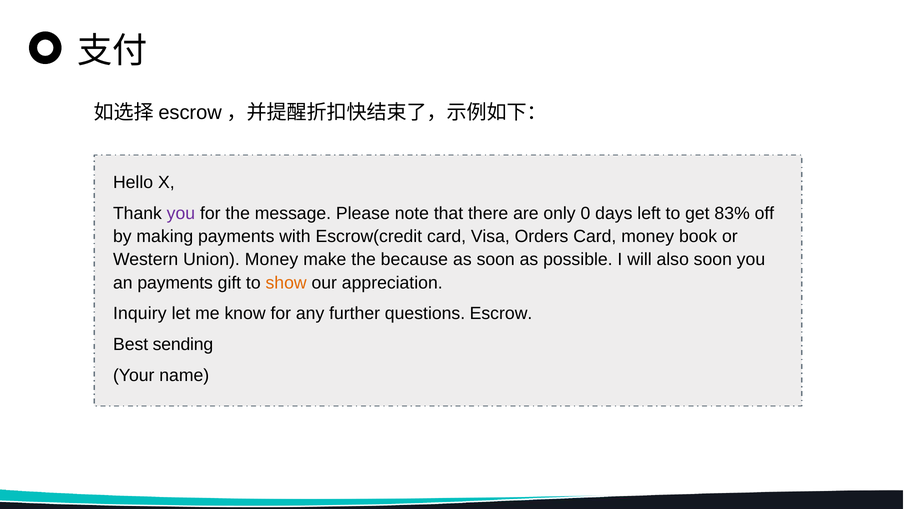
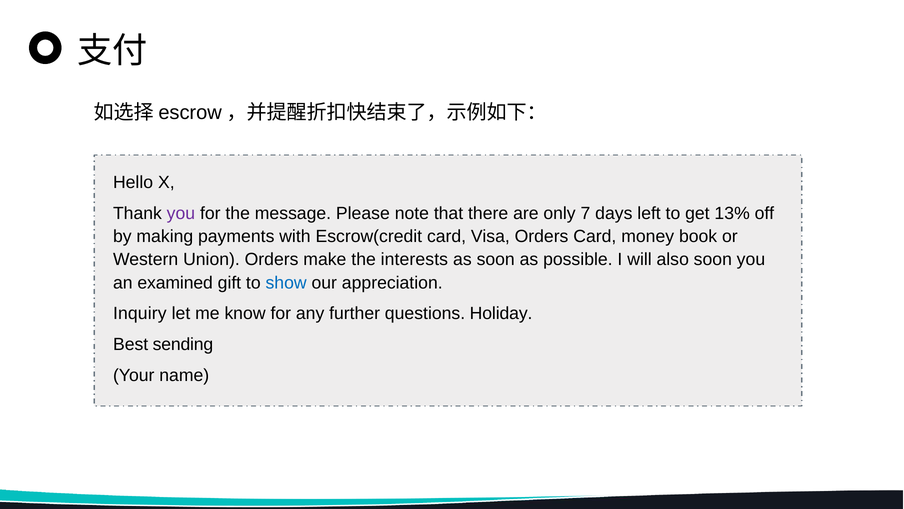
0: 0 -> 7
83%: 83% -> 13%
Union Money: Money -> Orders
because: because -> interests
an payments: payments -> examined
show colour: orange -> blue
Escrow: Escrow -> Holiday
